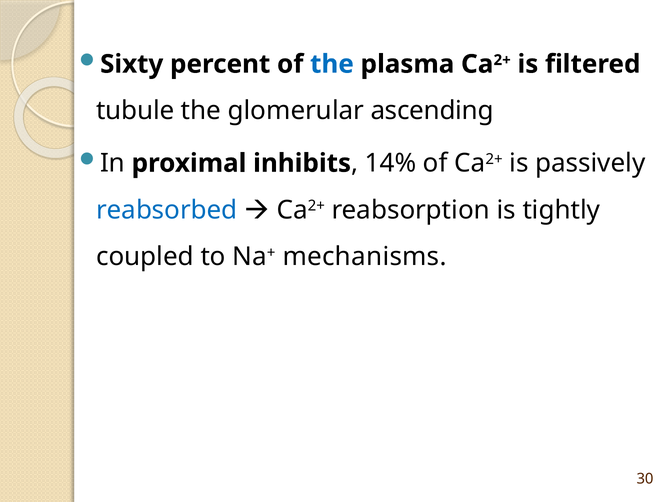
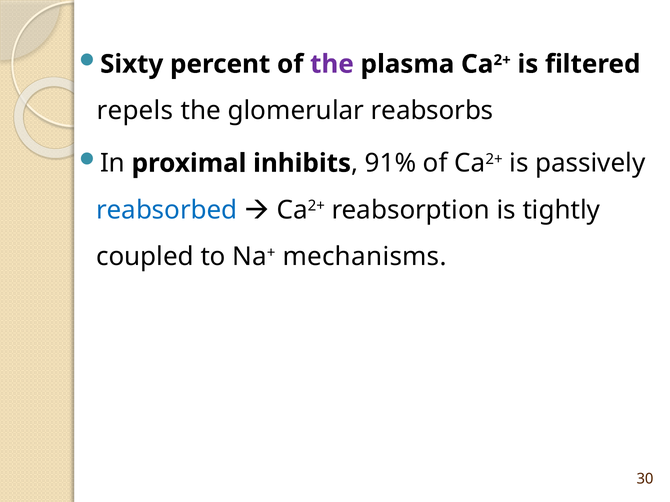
the at (332, 64) colour: blue -> purple
tubule: tubule -> repels
ascending: ascending -> reabsorbs
14%: 14% -> 91%
